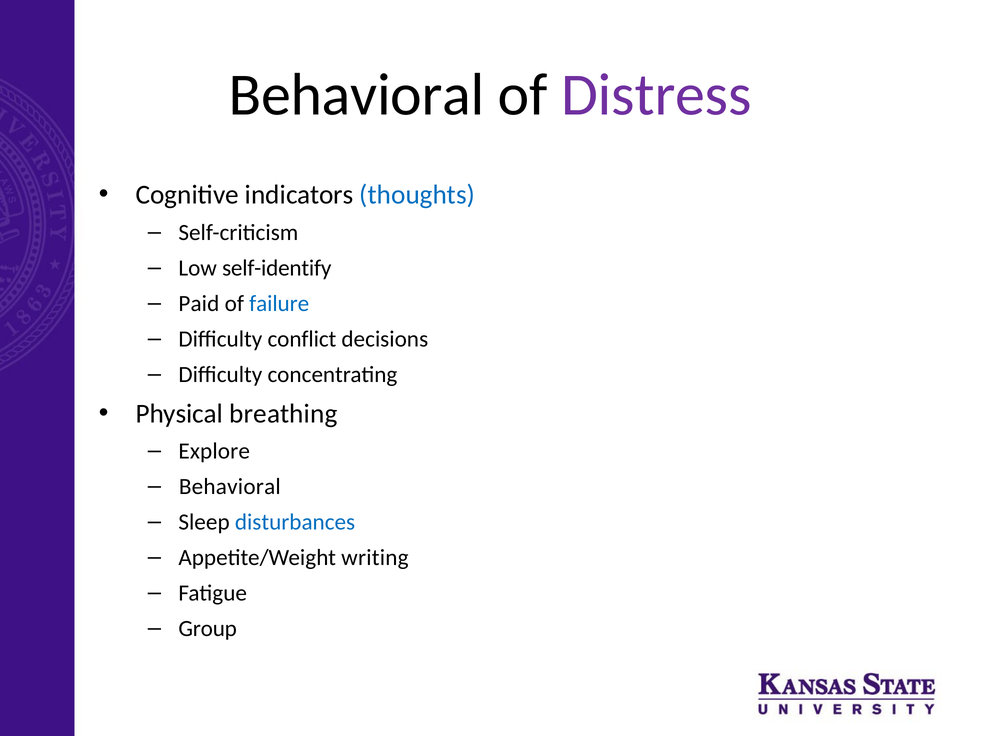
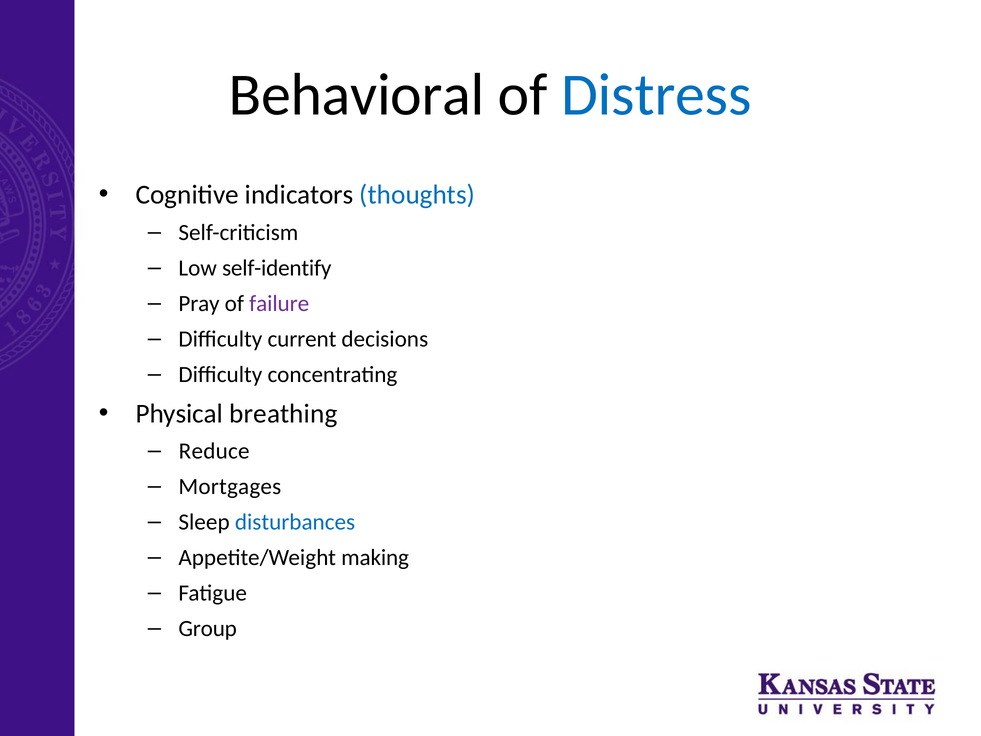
Distress colour: purple -> blue
Paid: Paid -> Pray
failure colour: blue -> purple
conflict: conflict -> current
Explore: Explore -> Reduce
Behavioral at (230, 487): Behavioral -> Mortgages
writing: writing -> making
